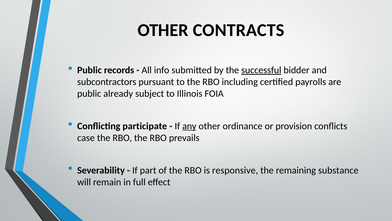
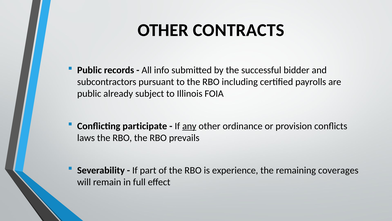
successful underline: present -> none
case: case -> laws
responsive: responsive -> experience
substance: substance -> coverages
